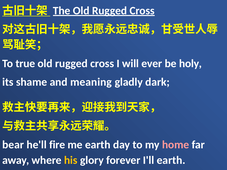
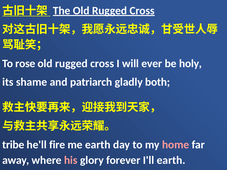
true: true -> rose
meaning: meaning -> patriarch
dark: dark -> both
bear: bear -> tribe
his colour: yellow -> pink
